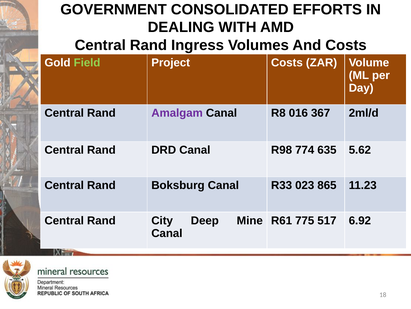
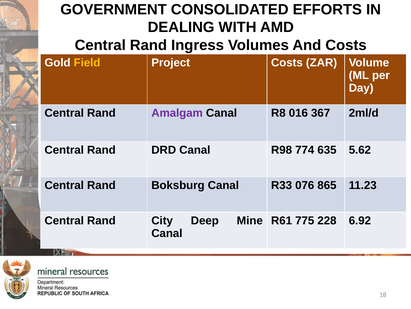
Field colour: light green -> yellow
023: 023 -> 076
517: 517 -> 228
